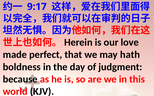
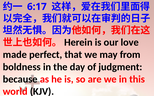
9:17: 9:17 -> 6:17
hath: hath -> from
